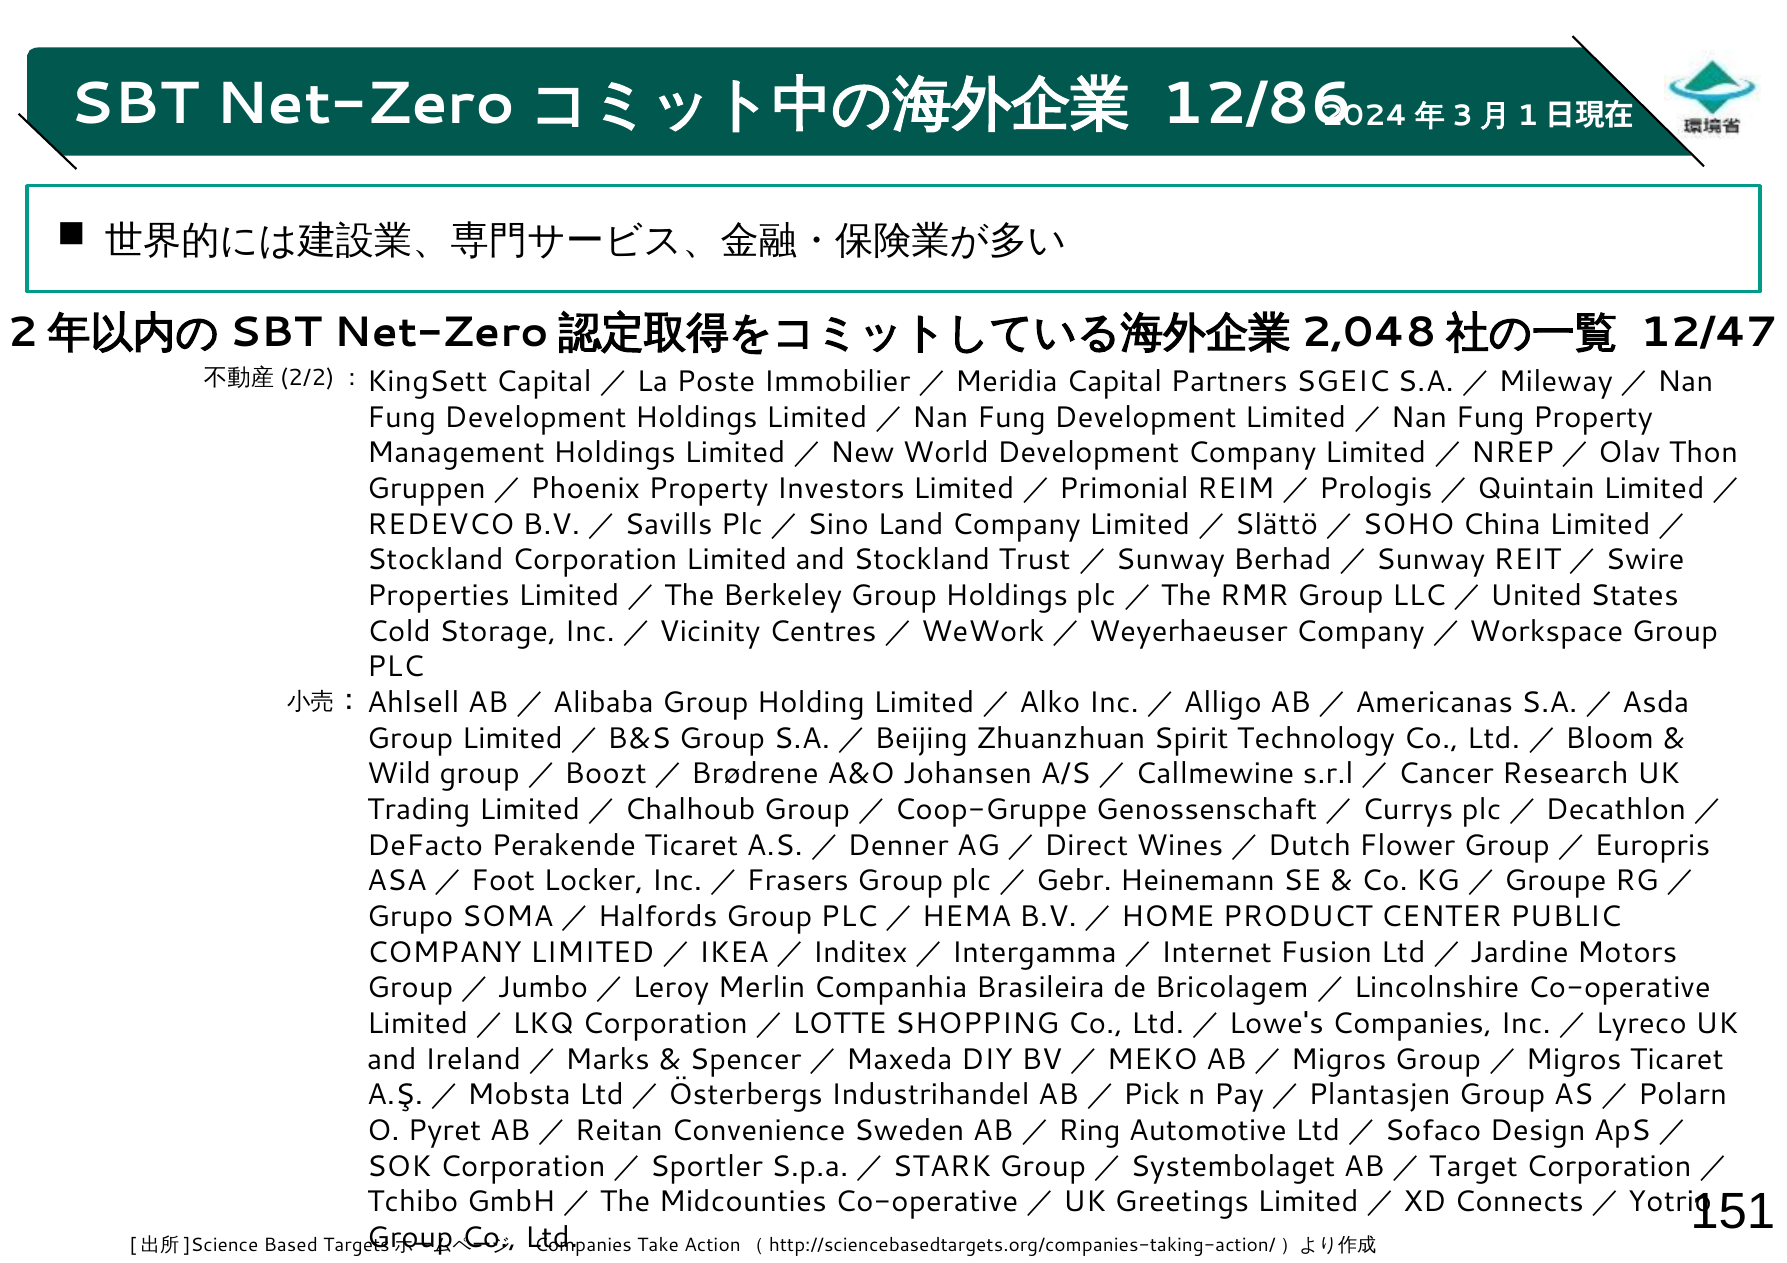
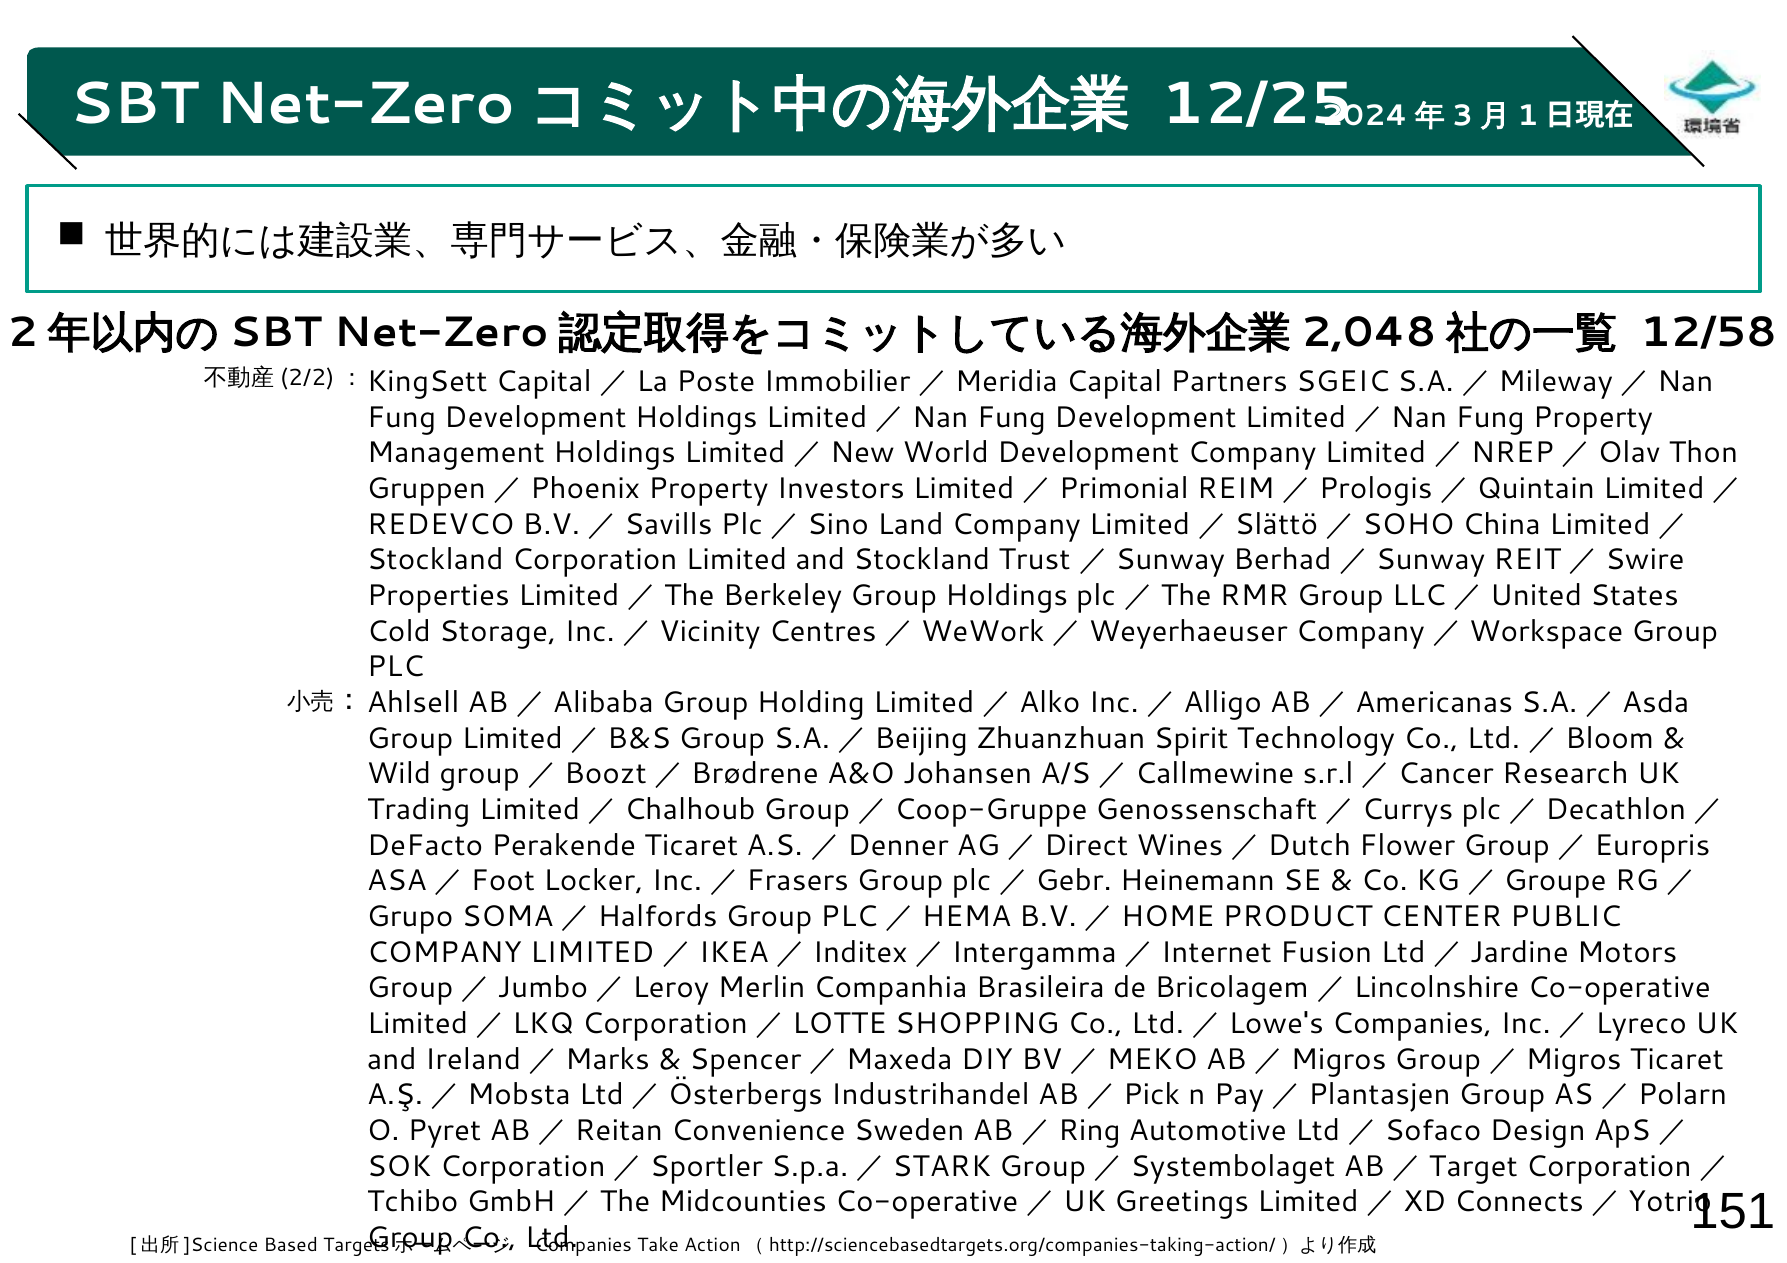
12/86: 12/86 -> 12/25
12/47: 12/47 -> 12/58
